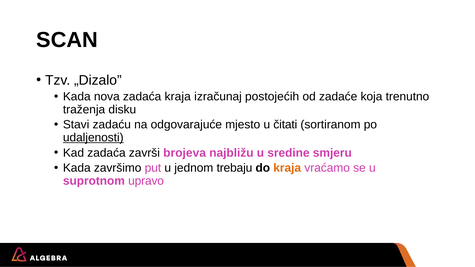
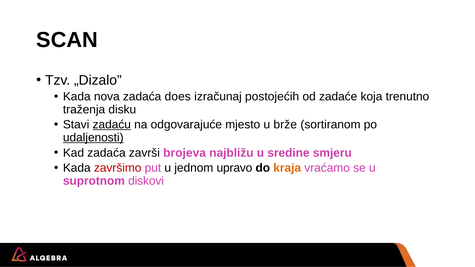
zadaća kraja: kraja -> does
zadaću underline: none -> present
čitati: čitati -> brže
završimo colour: black -> red
trebaju: trebaju -> upravo
upravo: upravo -> diskovi
